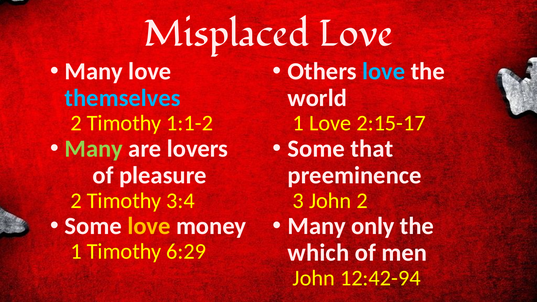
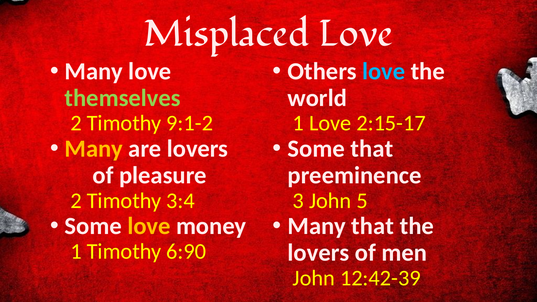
themselves colour: light blue -> light green
1:1-2: 1:1-2 -> 9:1-2
Many at (94, 149) colour: light green -> yellow
John 2: 2 -> 5
Many only: only -> that
6:29: 6:29 -> 6:90
which at (318, 253): which -> lovers
12:42-94: 12:42-94 -> 12:42-39
